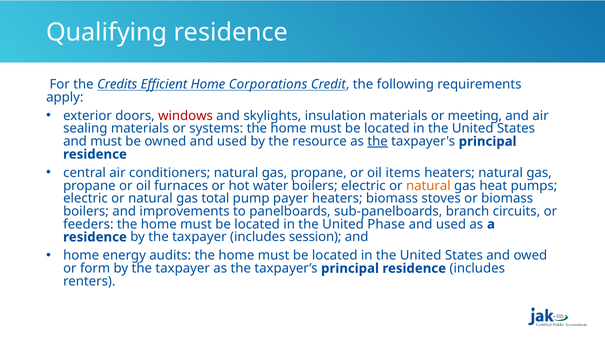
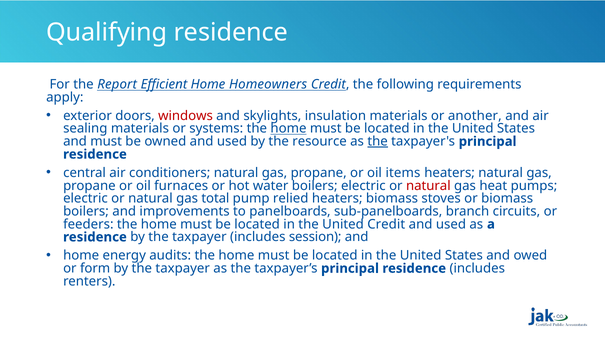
Credits: Credits -> Report
Corporations: Corporations -> Homeowners
meeting: meeting -> another
home at (288, 129) underline: none -> present
natural at (428, 186) colour: orange -> red
payer: payer -> relied
United Phase: Phase -> Credit
